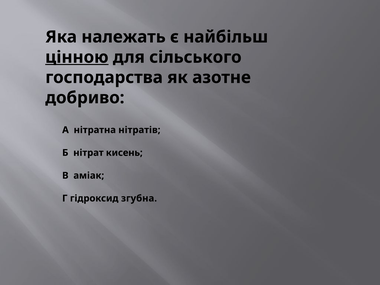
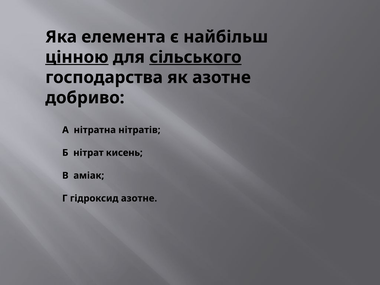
належать: належать -> елемента
сільського underline: none -> present
гідроксид згубна: згубна -> азотне
